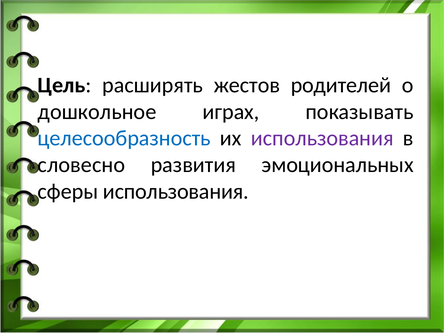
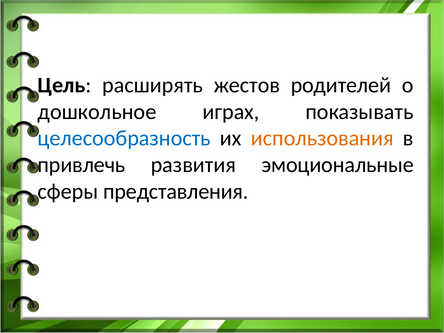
использования at (322, 138) colour: purple -> orange
словесно: словесно -> привлечь
эмоциональных: эмоциональных -> эмоциональные
сферы использования: использования -> представления
